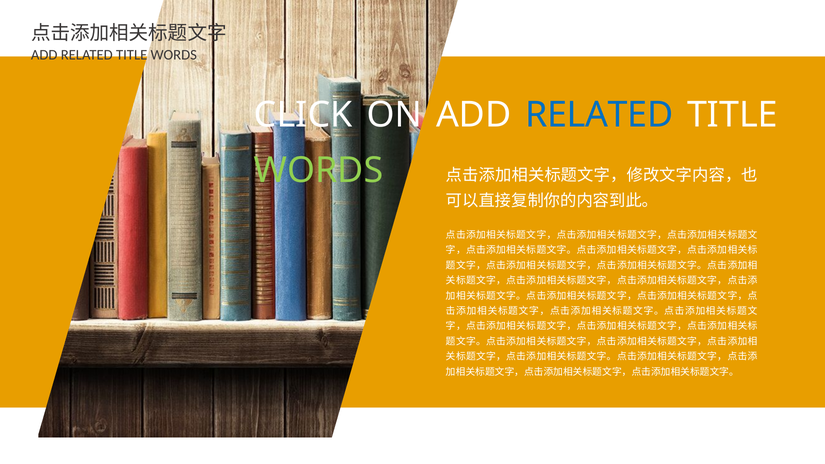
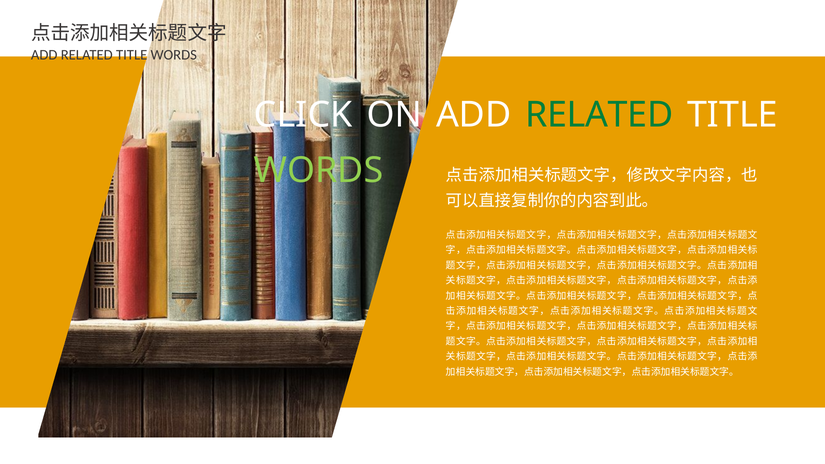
RELATED at (599, 115) colour: blue -> green
